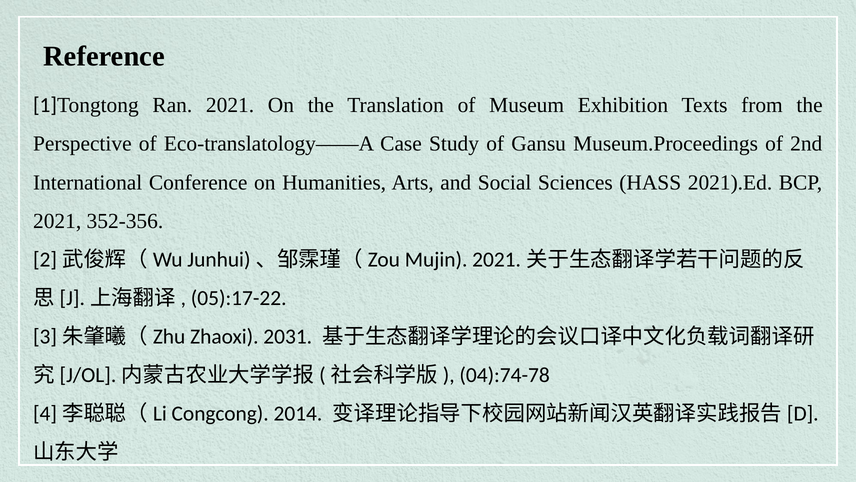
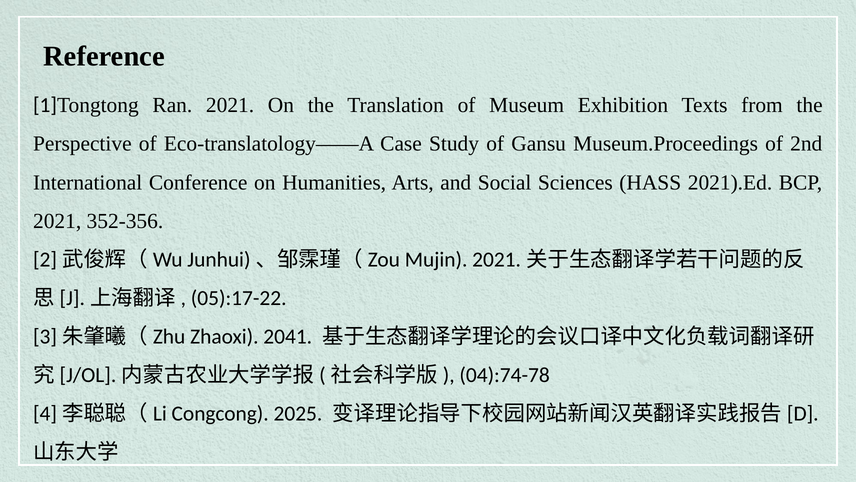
2031: 2031 -> 2041
2014: 2014 -> 2025
